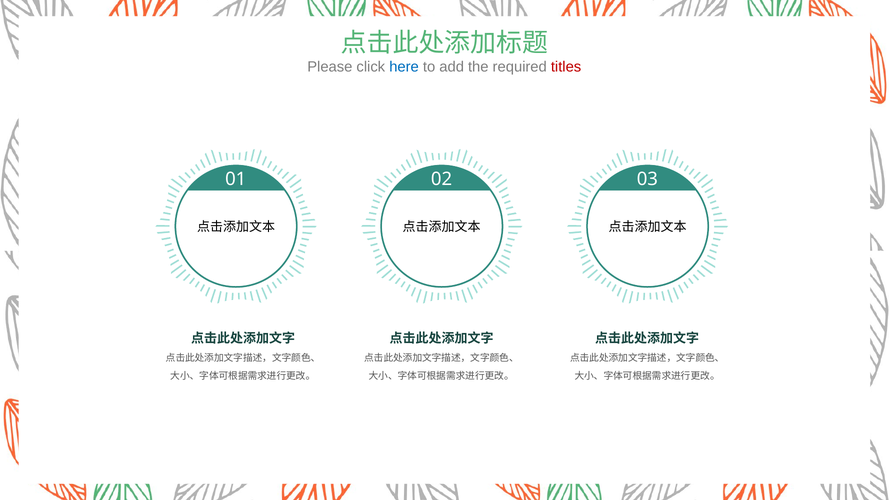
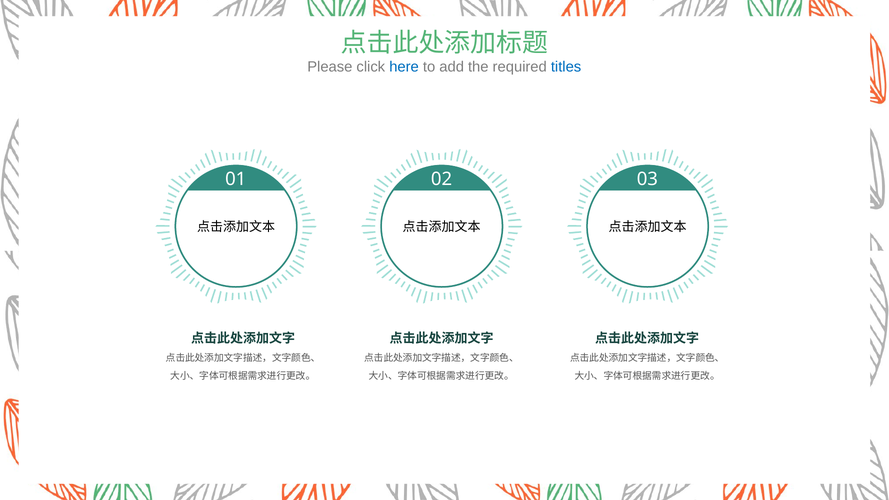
titles colour: red -> blue
